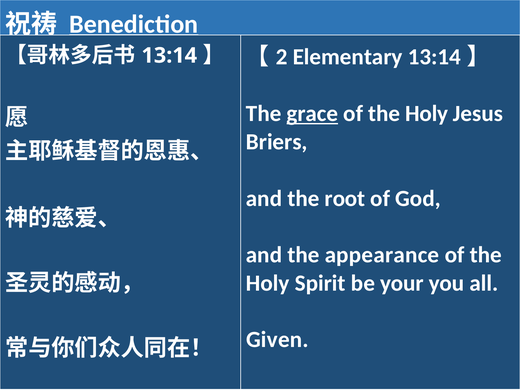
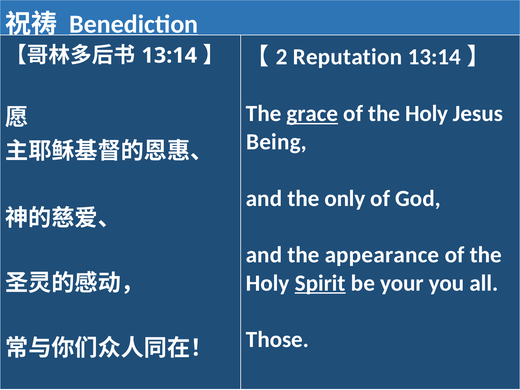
Elementary: Elementary -> Reputation
Briers: Briers -> Being
root: root -> only
Spirit underline: none -> present
Given: Given -> Those
